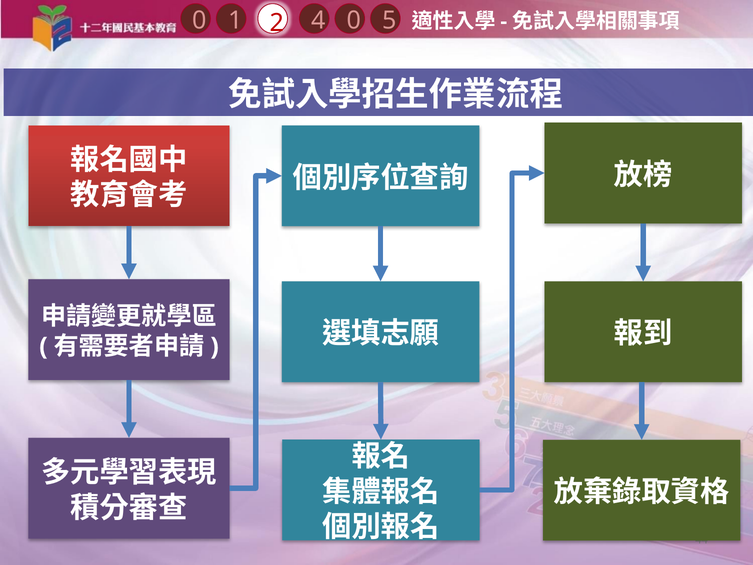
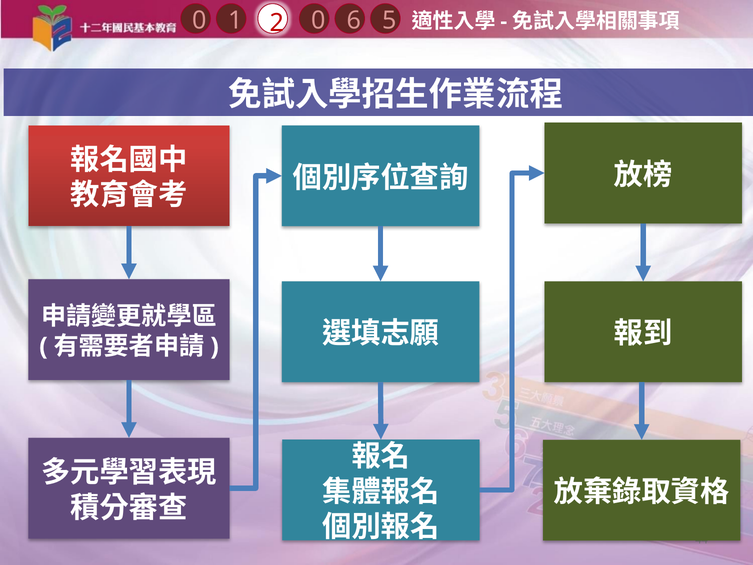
1 0: 0 -> 6
2 4: 4 -> 0
